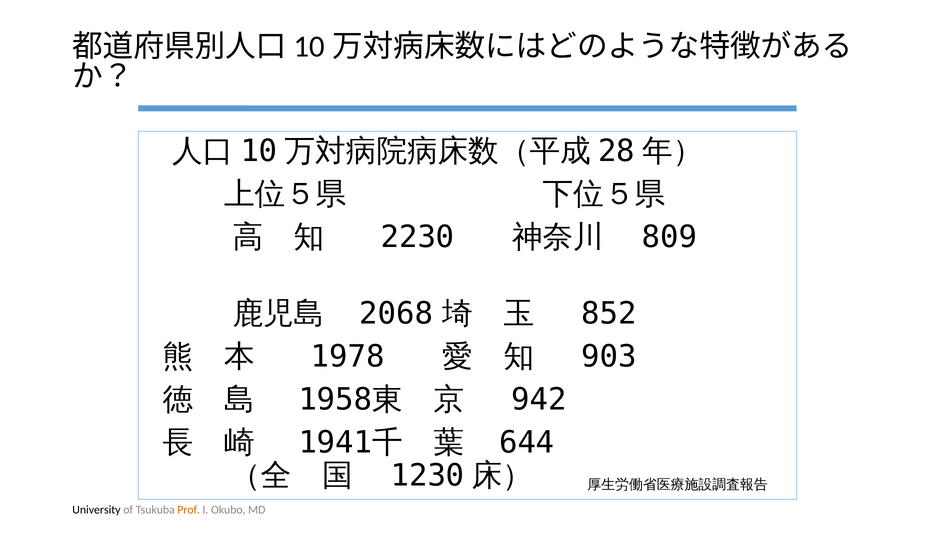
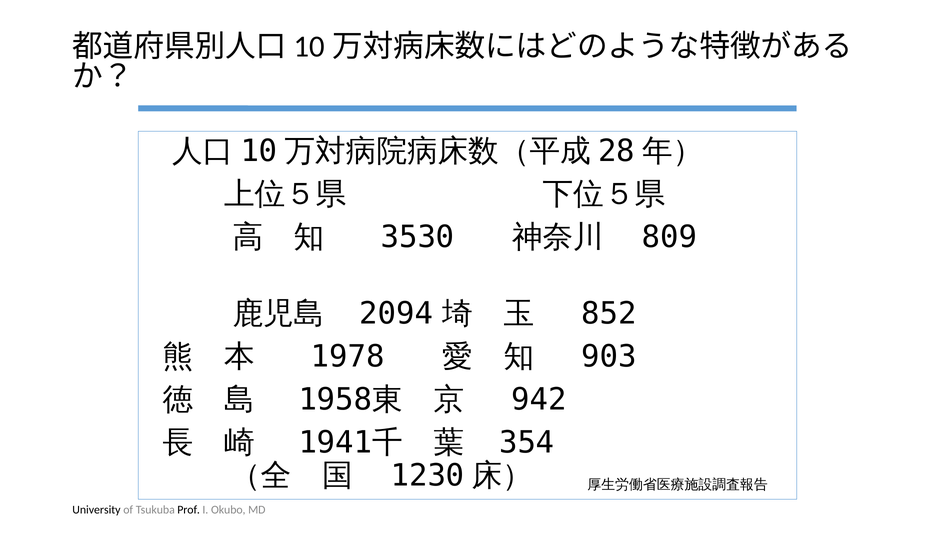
2230: 2230 -> 3530
2068: 2068 -> 2094
644: 644 -> 354
Prof colour: orange -> black
